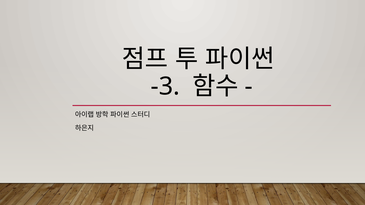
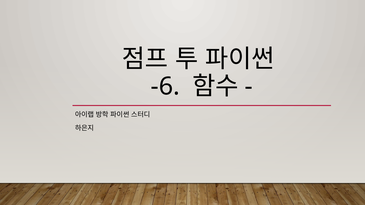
-3: -3 -> -6
